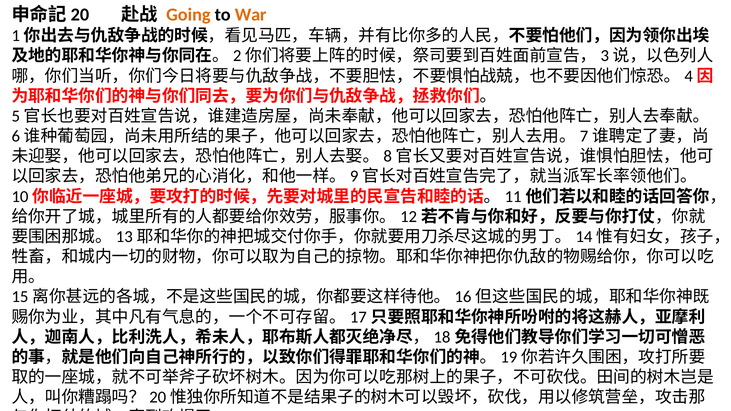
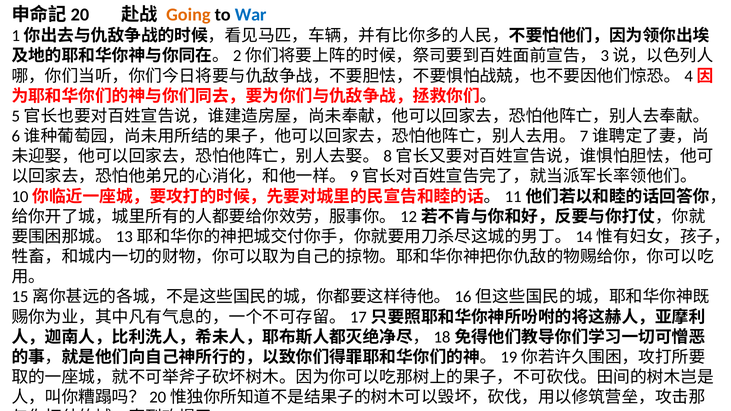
War colour: orange -> blue
